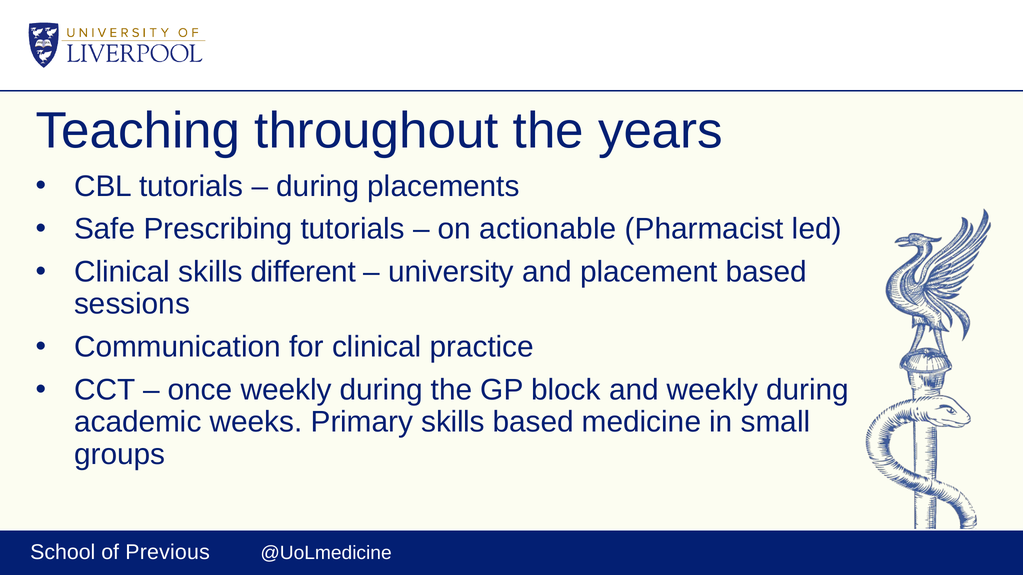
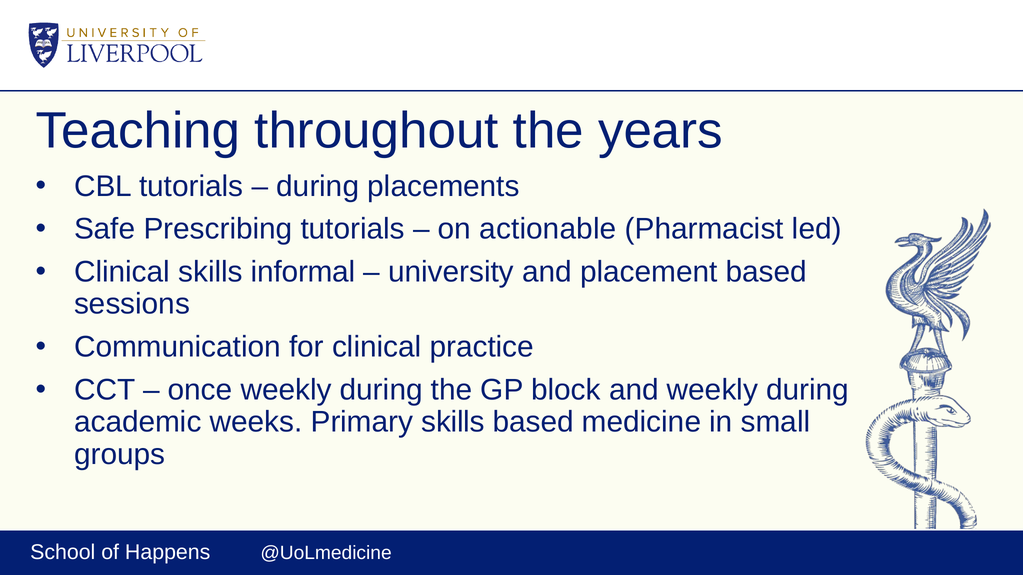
different: different -> informal
Previous: Previous -> Happens
